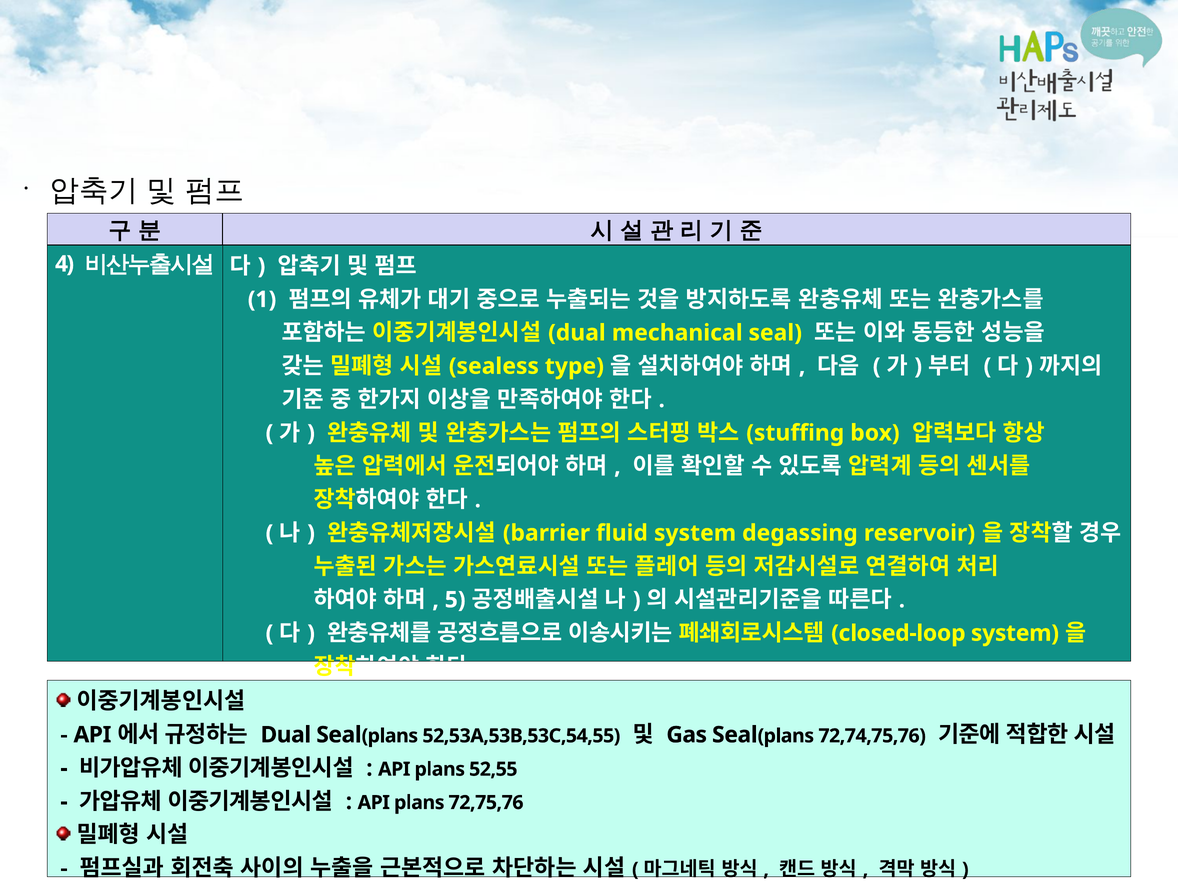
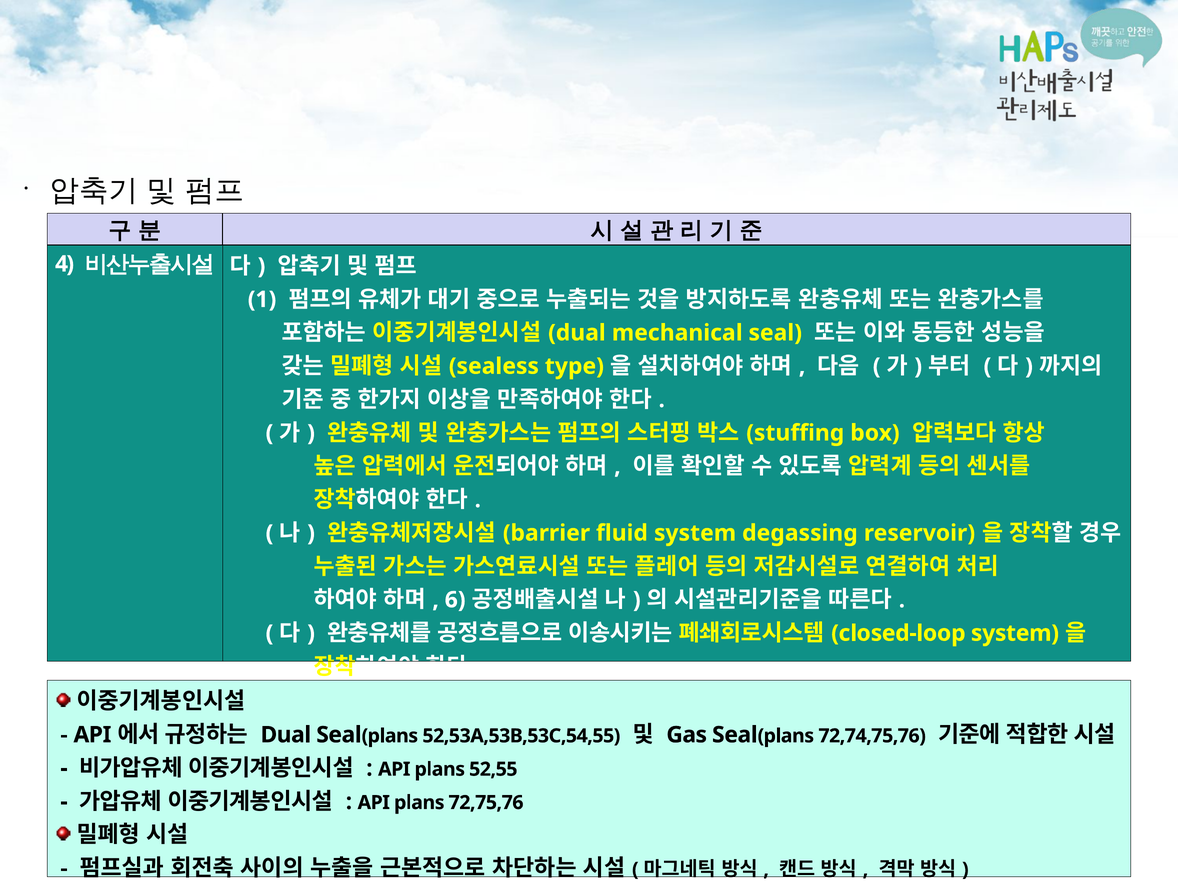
5: 5 -> 6
